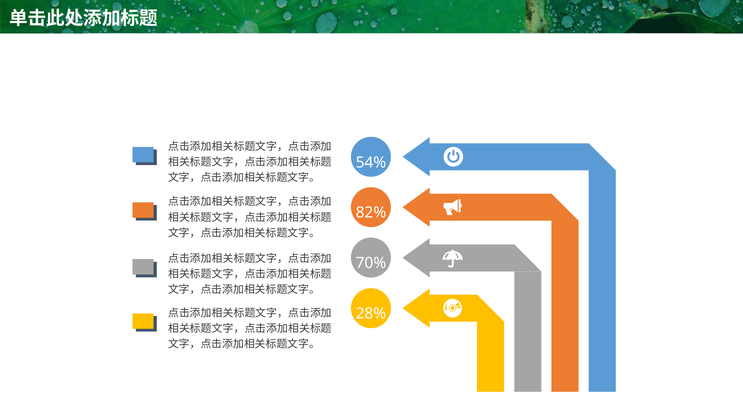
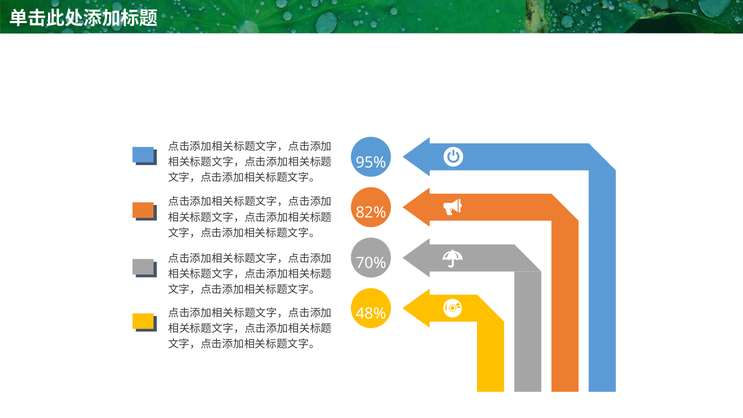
54%: 54% -> 95%
28%: 28% -> 48%
